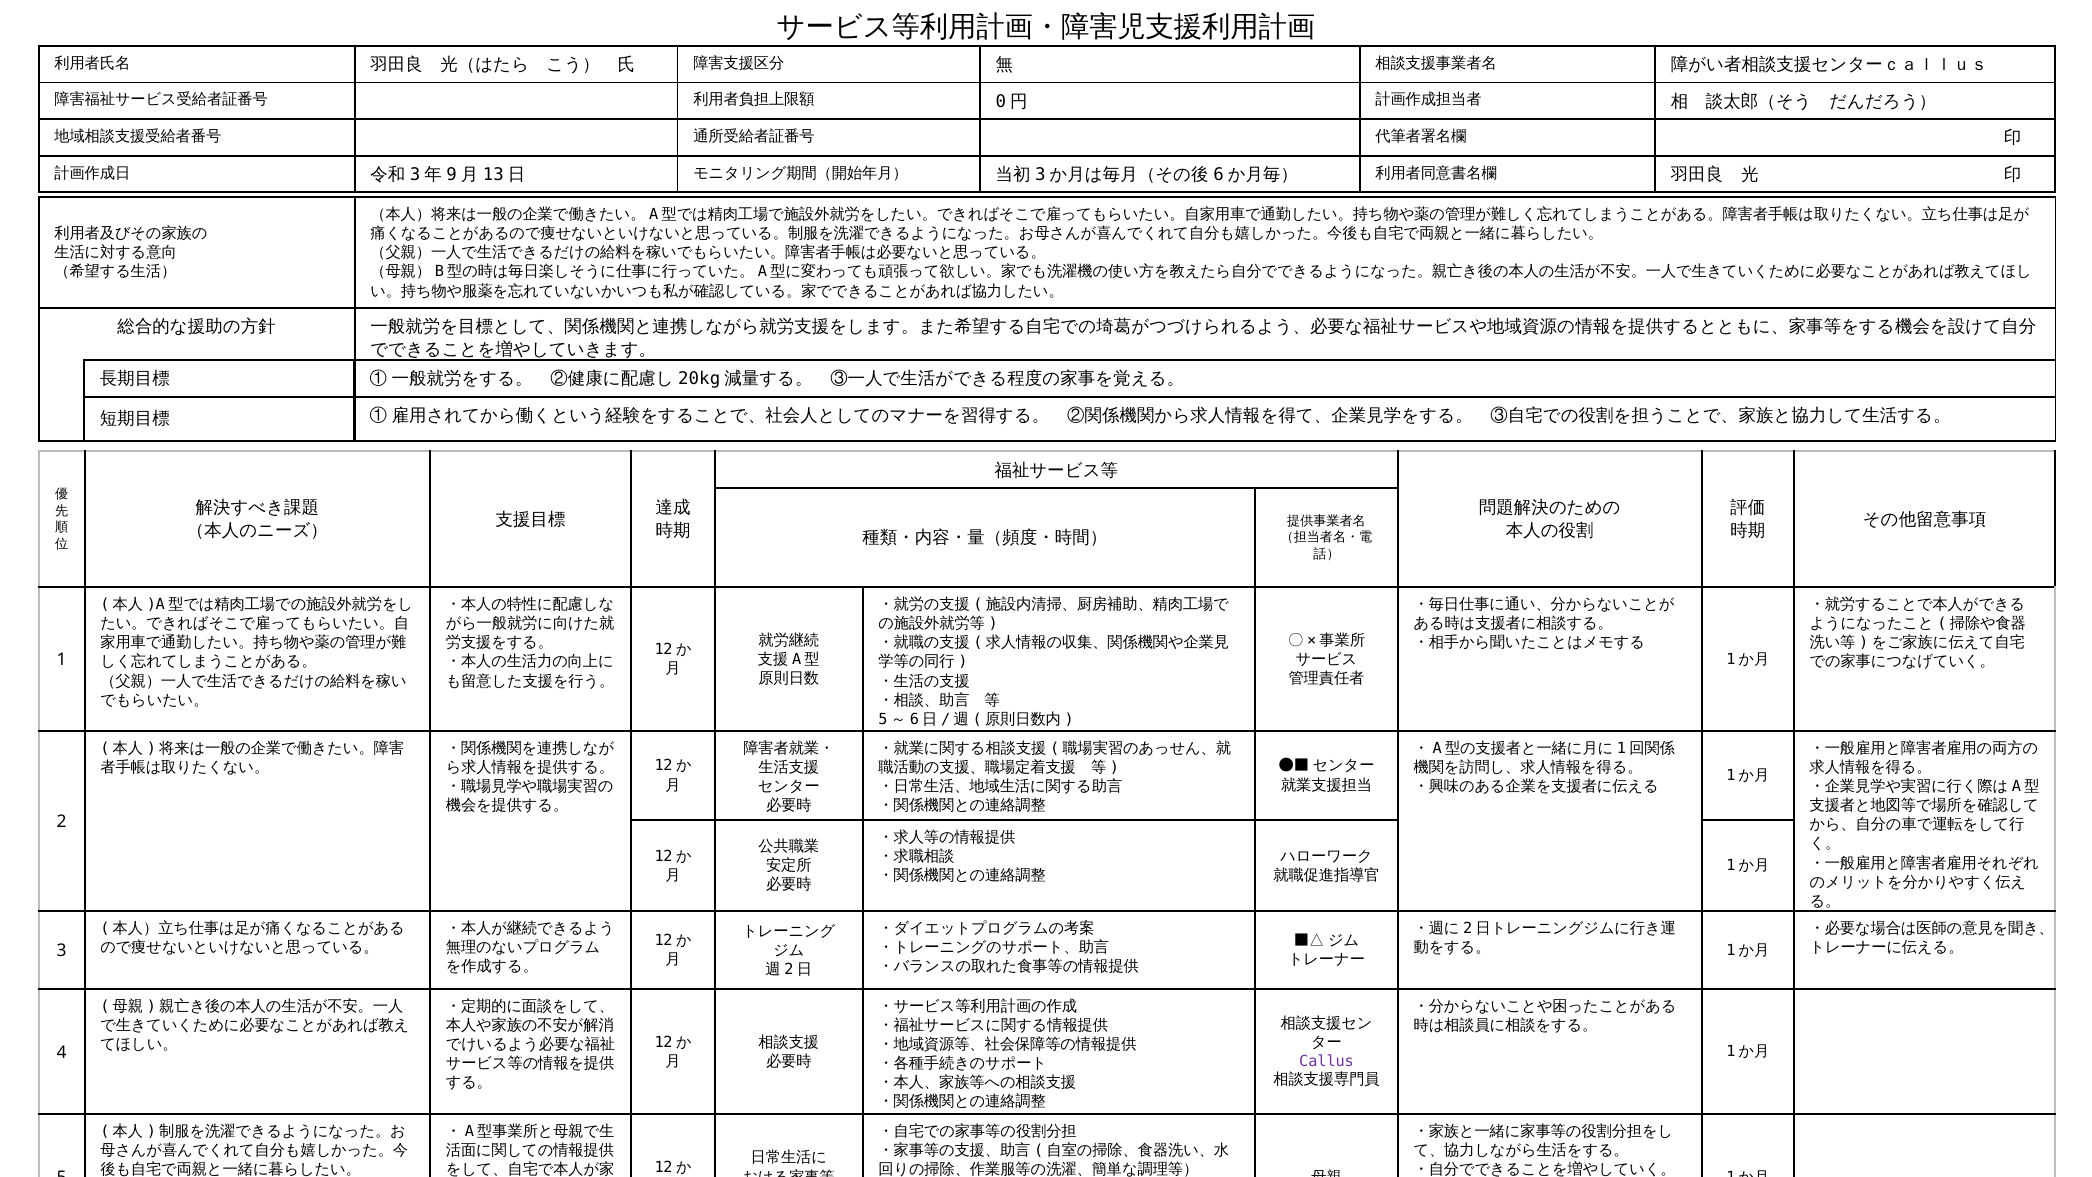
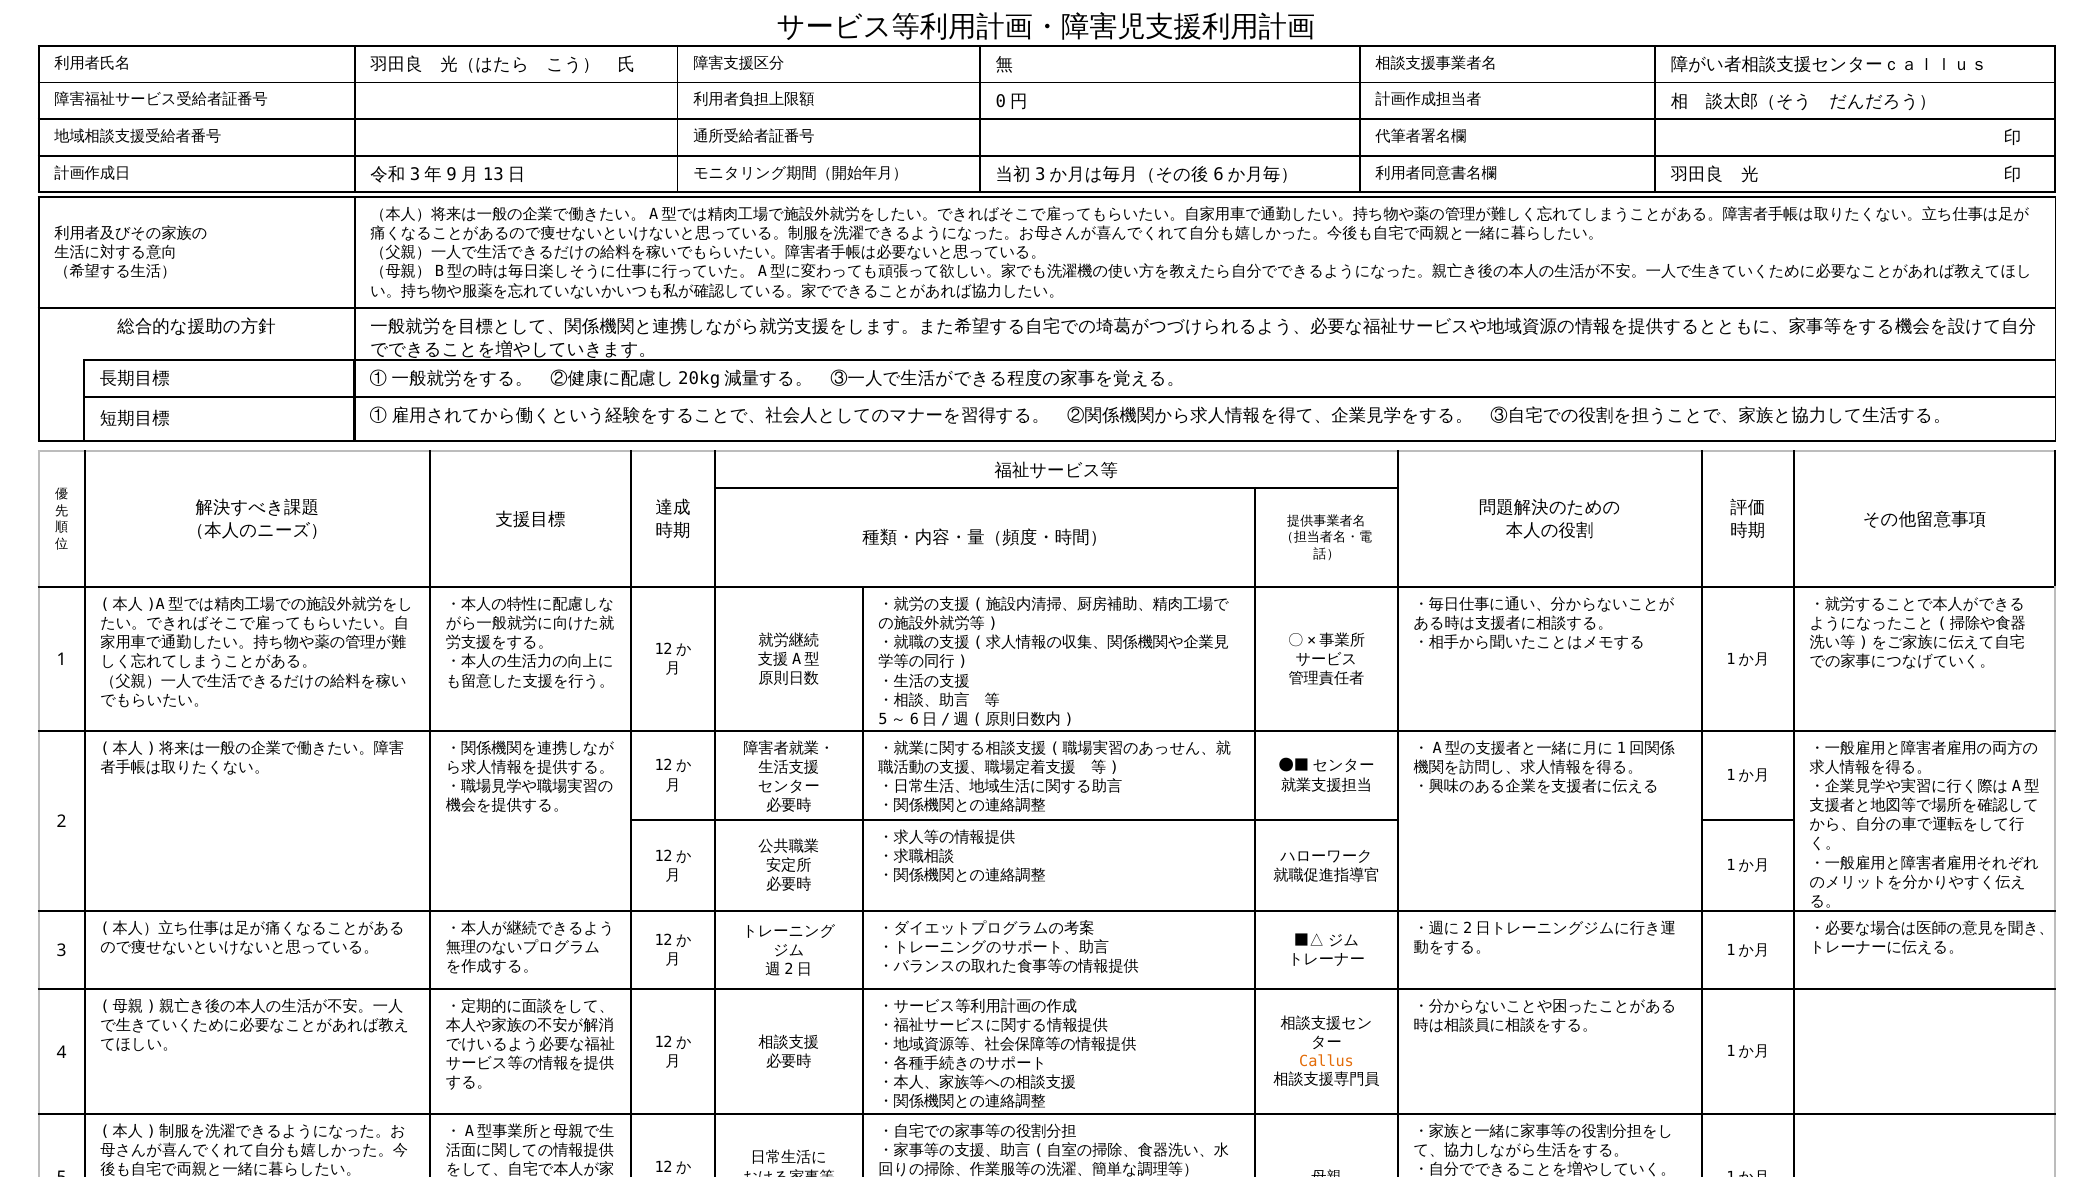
Callus colour: purple -> orange
